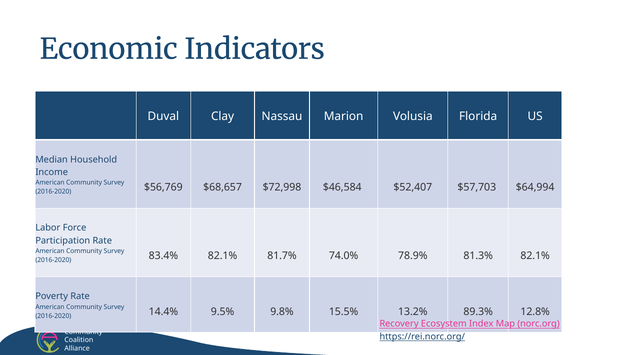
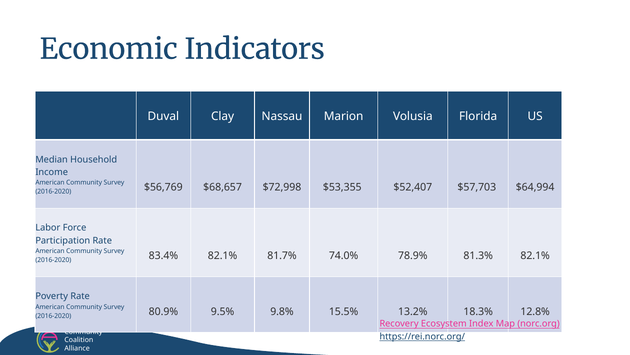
$46,584: $46,584 -> $53,355
14.4%: 14.4% -> 80.9%
89.3%: 89.3% -> 18.3%
